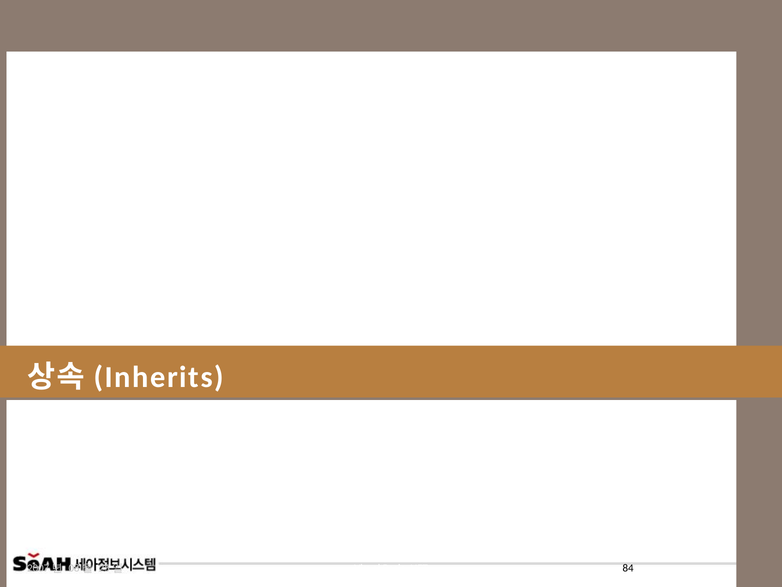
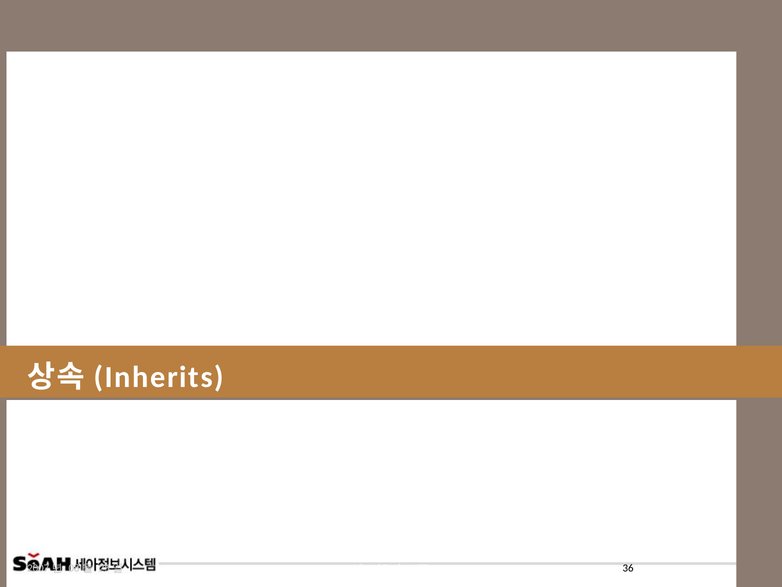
84: 84 -> 36
